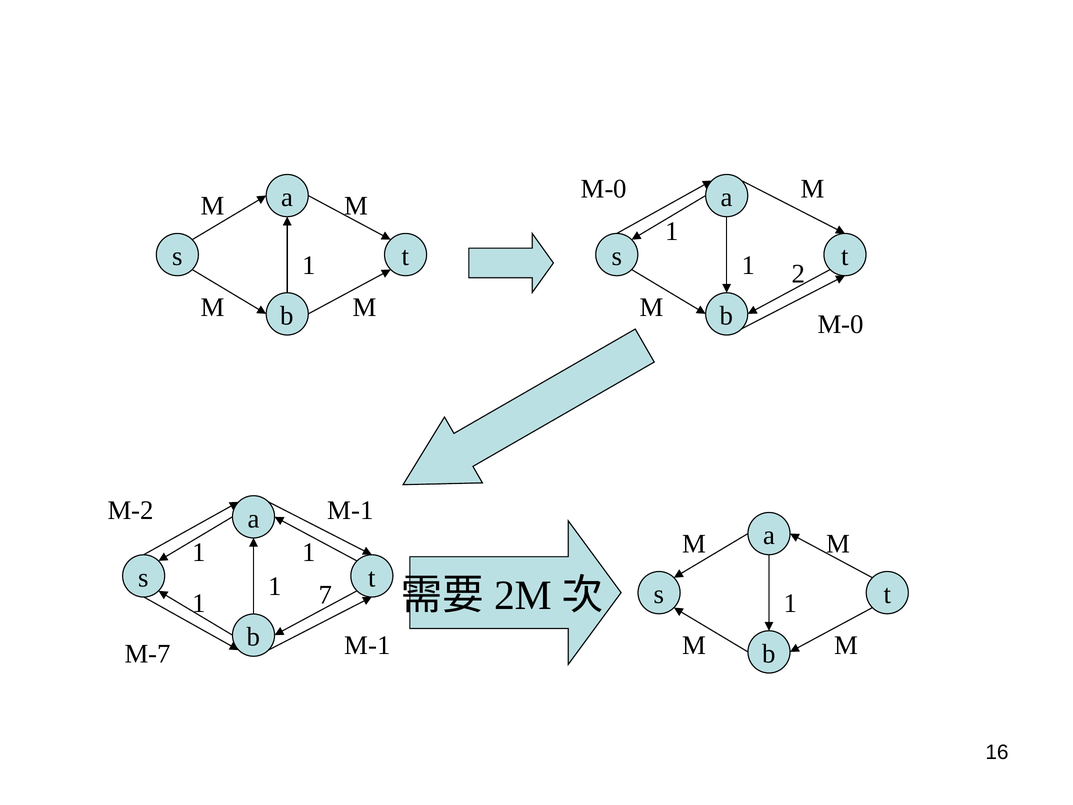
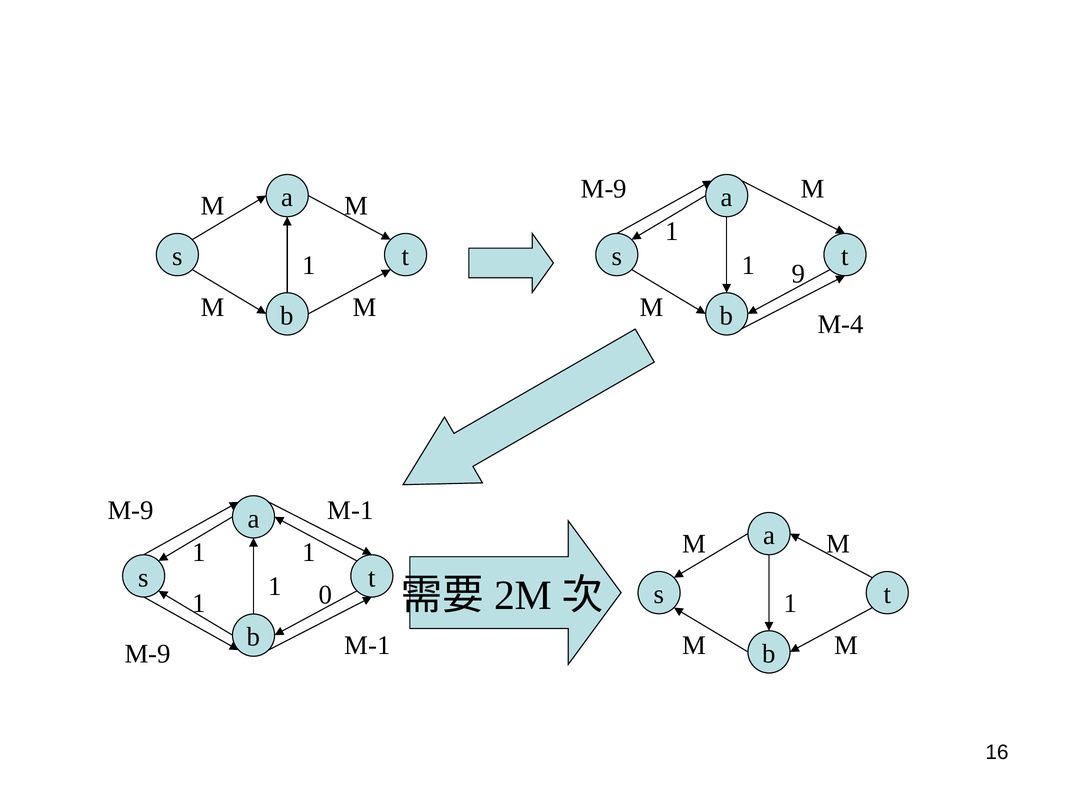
M-0 at (604, 189): M-0 -> M-9
2: 2 -> 9
M-0 at (841, 324): M-0 -> M-4
M-2 at (131, 510): M-2 -> M-9
7: 7 -> 0
M-7 at (148, 654): M-7 -> M-9
